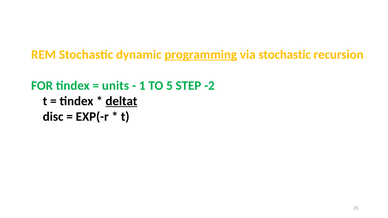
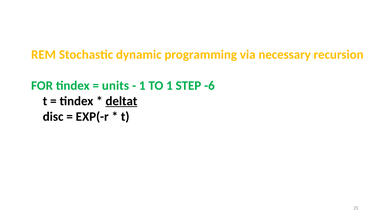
programming underline: present -> none
via stochastic: stochastic -> necessary
TO 5: 5 -> 1
-2: -2 -> -6
